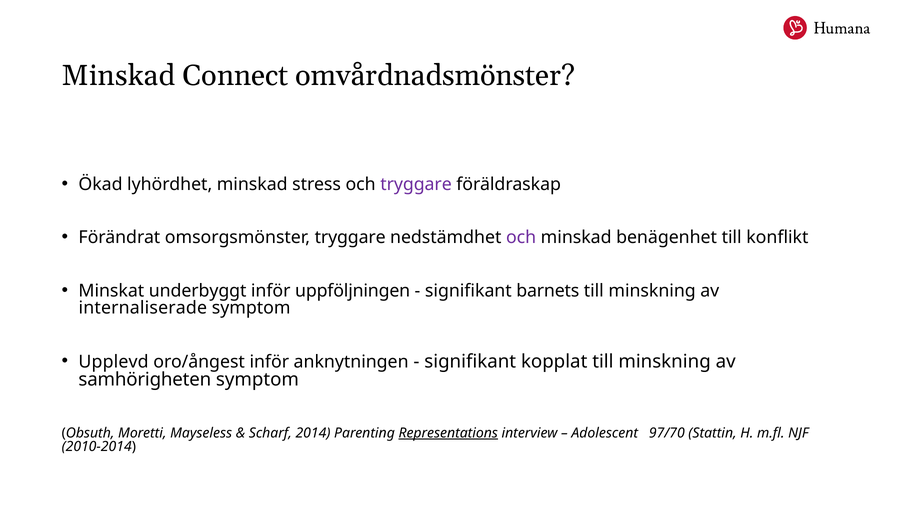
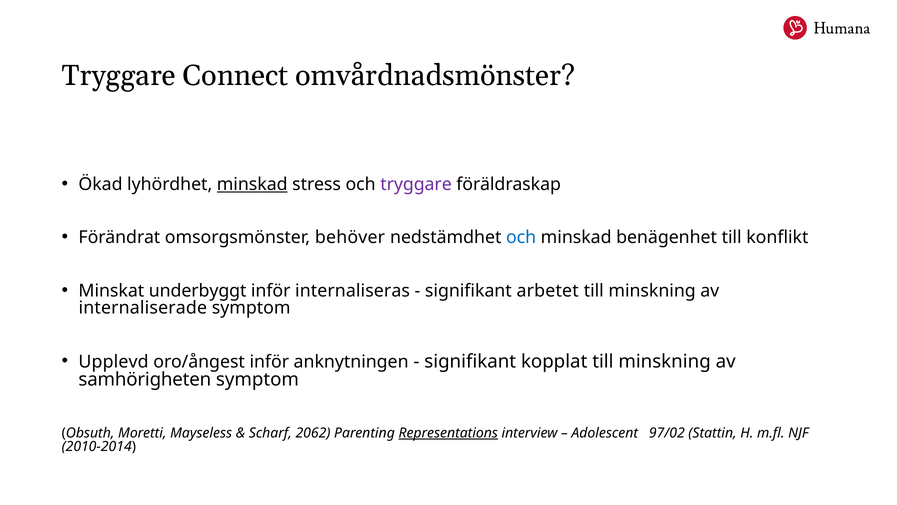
Minskad at (119, 75): Minskad -> Tryggare
minskad at (252, 184) underline: none -> present
omsorgsmönster tryggare: tryggare -> behöver
och at (521, 237) colour: purple -> blue
uppföljningen: uppföljningen -> internaliseras
barnets: barnets -> arbetet
2014: 2014 -> 2062
97/70: 97/70 -> 97/02
